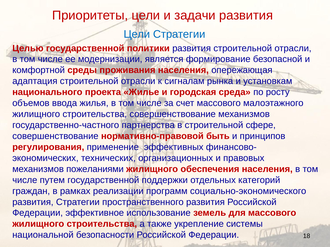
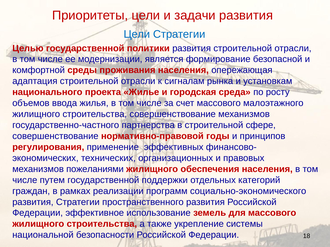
быть: быть -> годы
